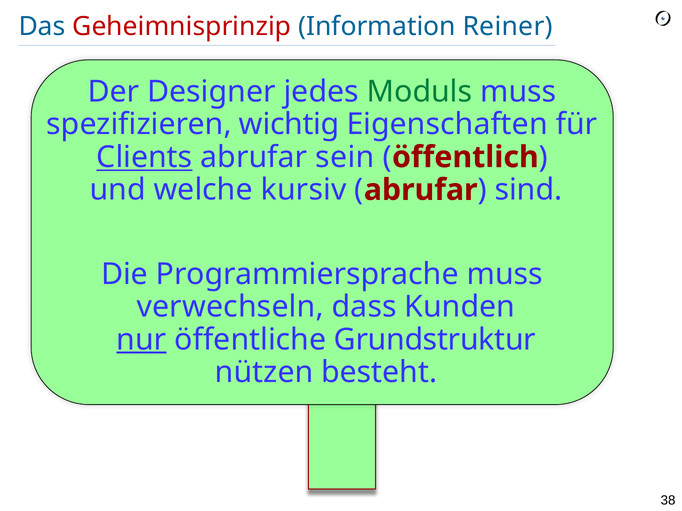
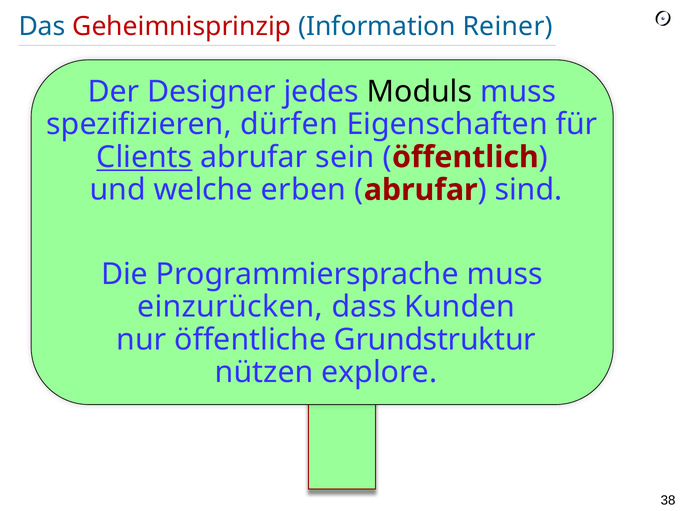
Moduls colour: green -> black
wichtig: wichtig -> dürfen
kursiv: kursiv -> erben
verwechseln: verwechseln -> einzurücken
nur underline: present -> none
besteht: besteht -> explore
